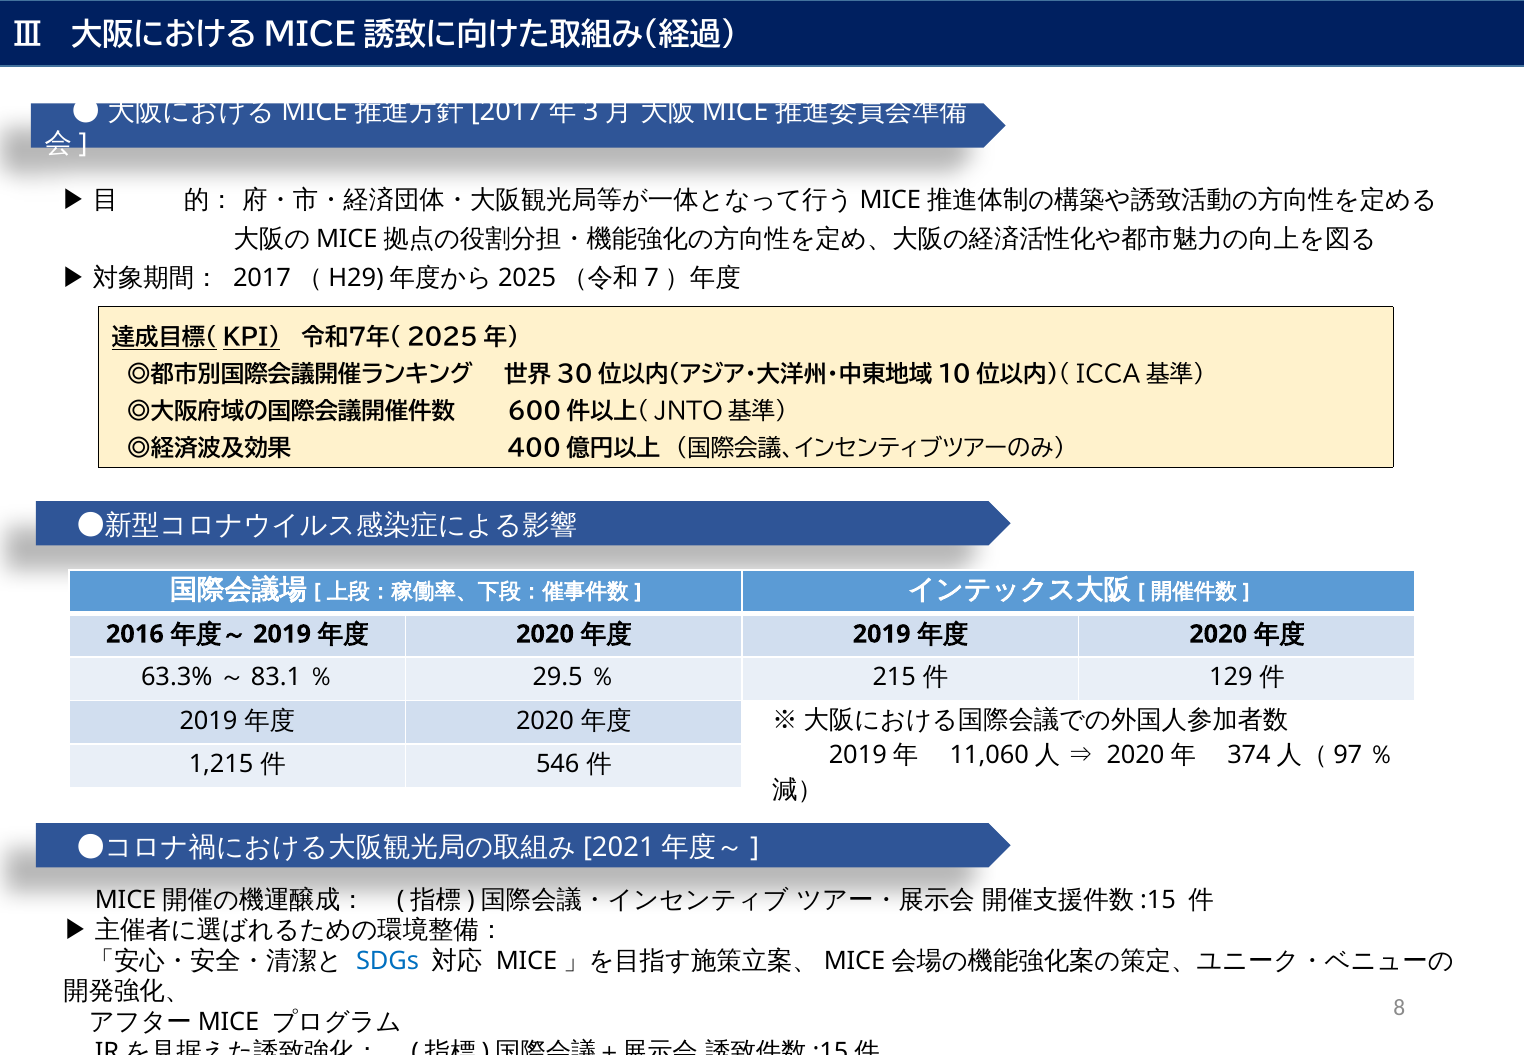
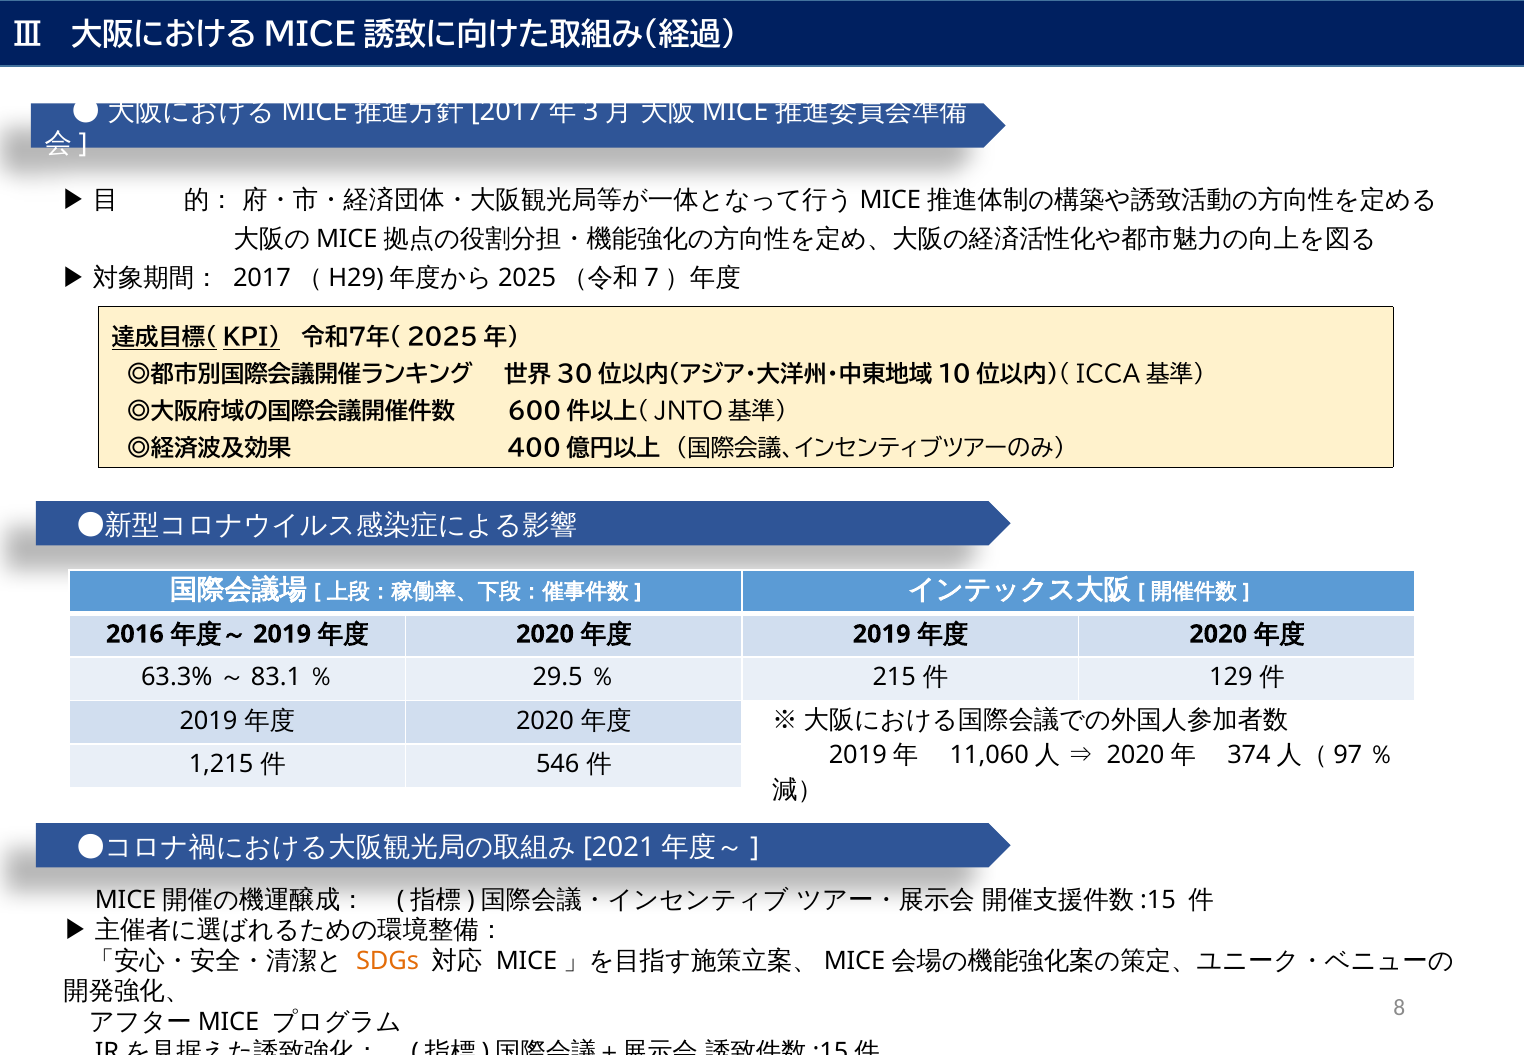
SDGs colour: blue -> orange
